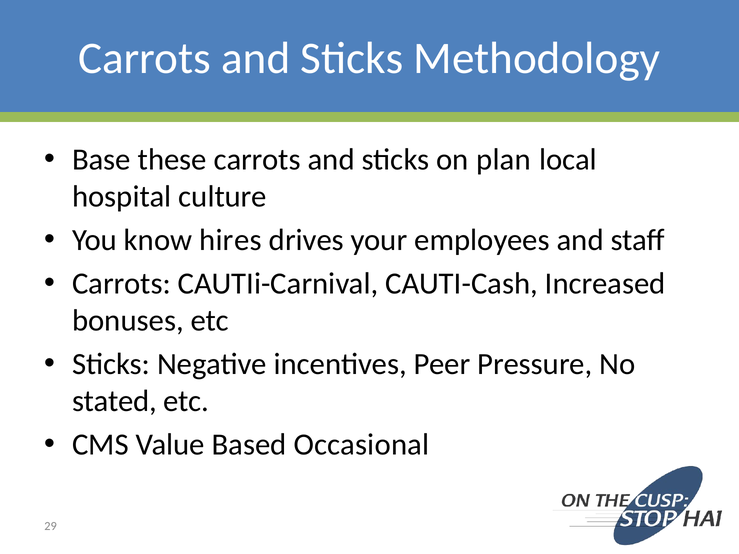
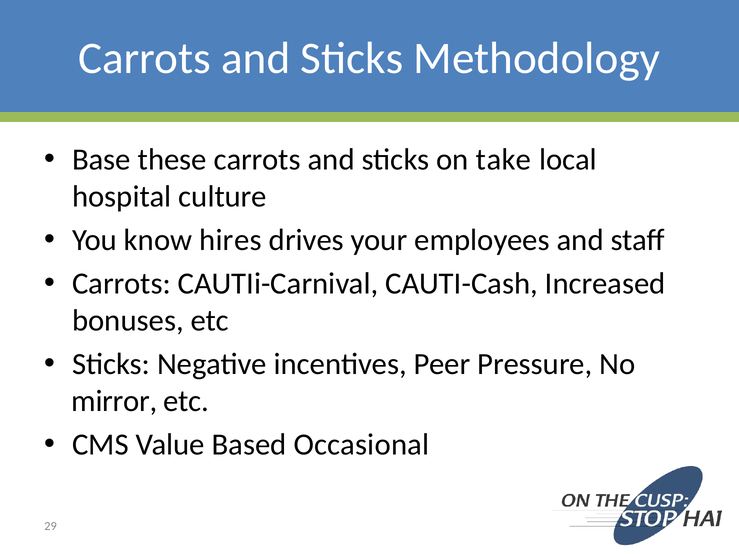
plan: plan -> take
stated: stated -> mirror
